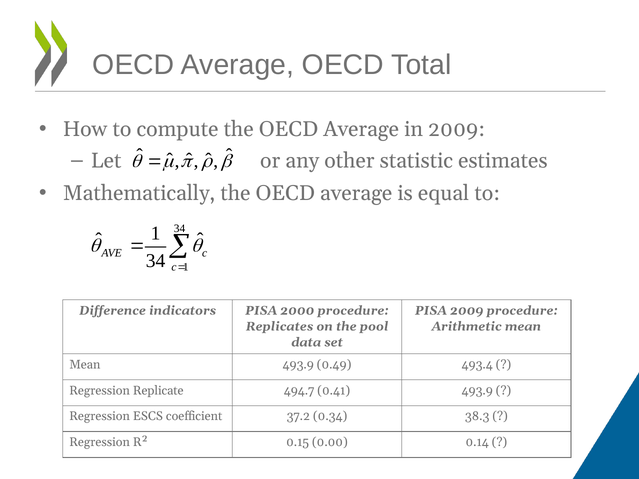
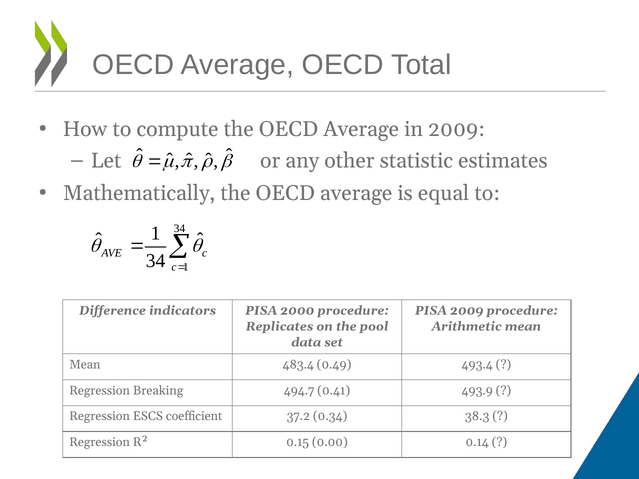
Mean 493.9: 493.9 -> 483.4
Replicate: Replicate -> Breaking
